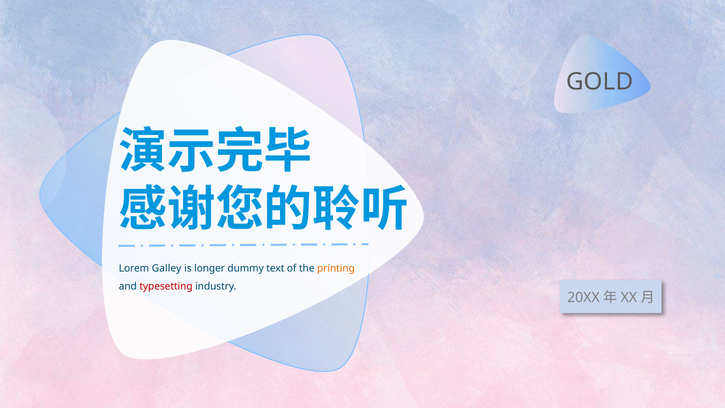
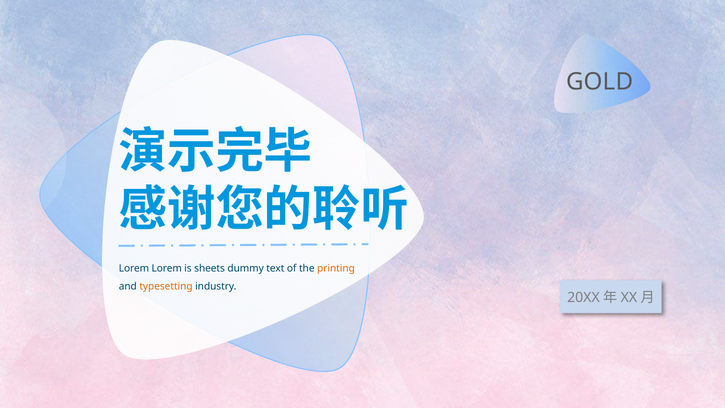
Lorem Galley: Galley -> Lorem
longer: longer -> sheets
typesetting colour: red -> orange
